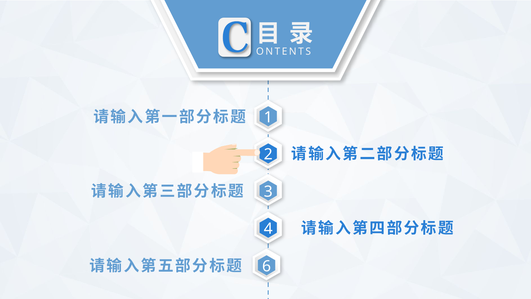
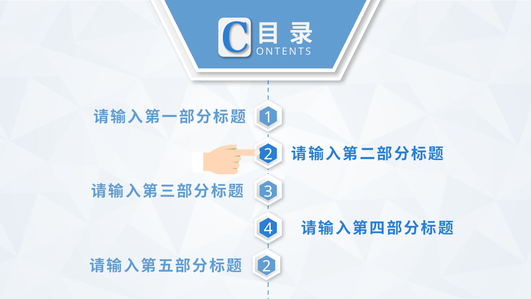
6 at (267, 266): 6 -> 2
